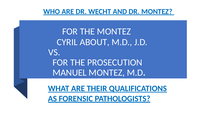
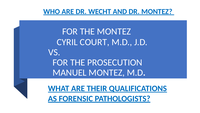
ABOUT: ABOUT -> COURT
